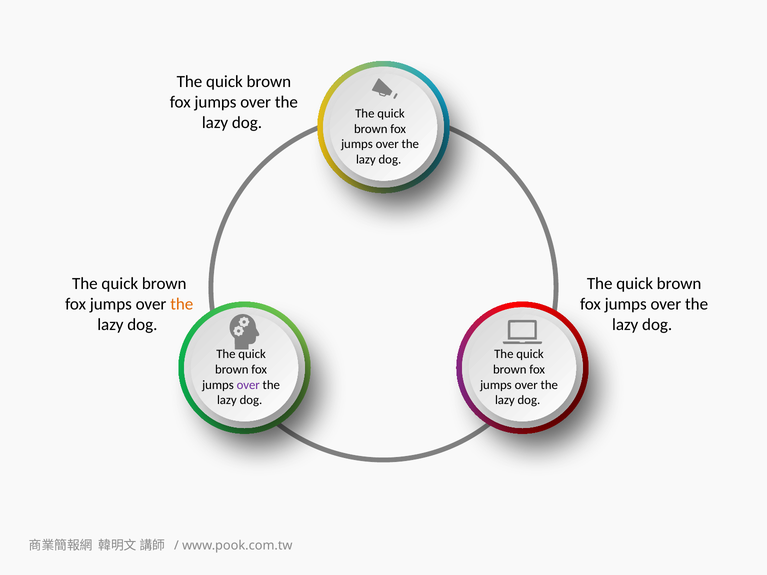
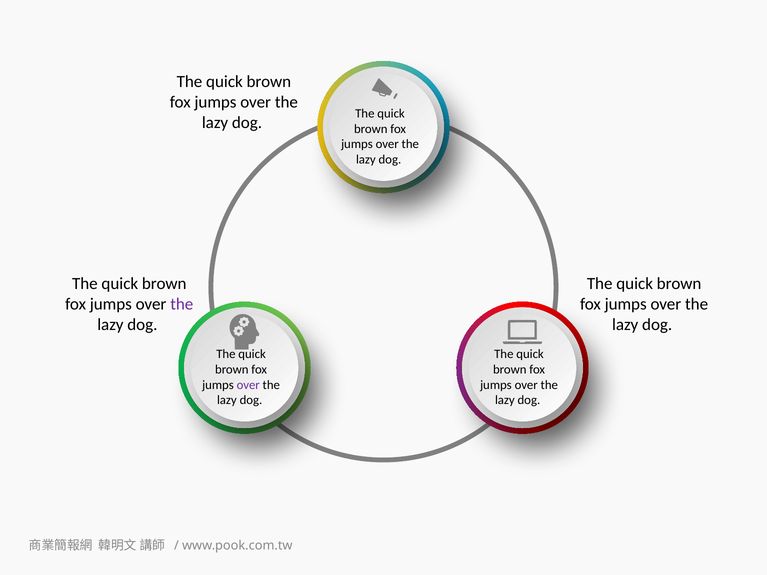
the at (182, 304) colour: orange -> purple
